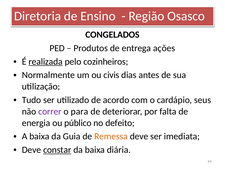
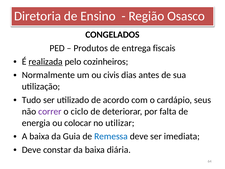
ações: ações -> fiscais
para: para -> ciclo
público: público -> colocar
defeito: defeito -> utilizar
Remessa colour: orange -> blue
constar underline: present -> none
